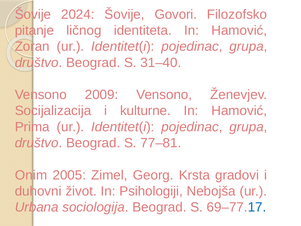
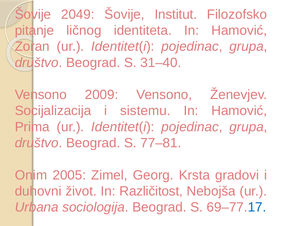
2024: 2024 -> 2049
Govori: Govori -> Institut
kulturne: kulturne -> sistemu
Psihologiji: Psihologiji -> Različitost
